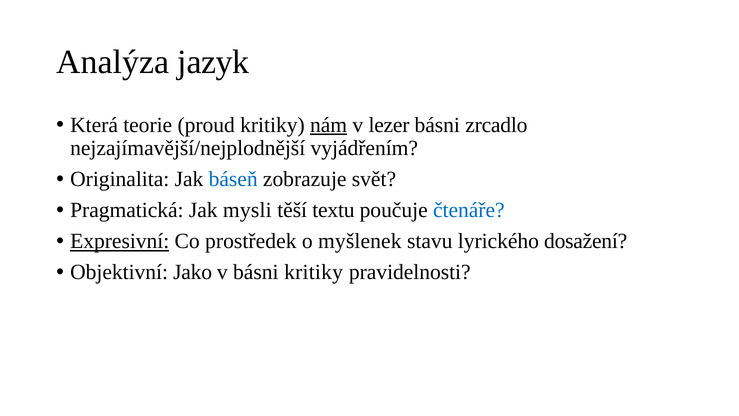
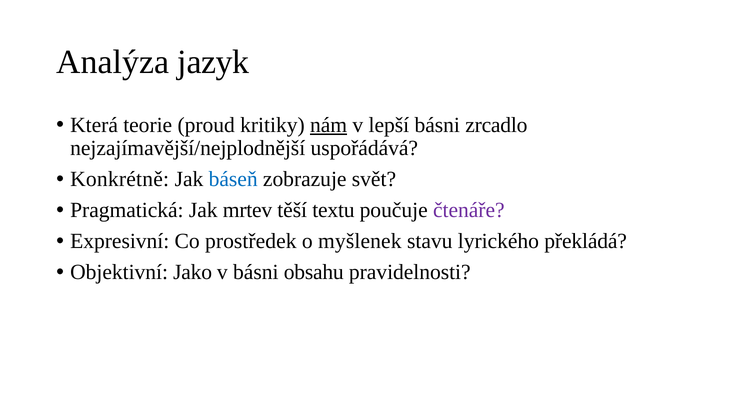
lezer: lezer -> lepší
vyjádřením: vyjádřením -> uspořádává
Originalita: Originalita -> Konkrétně
mysli: mysli -> mrtev
čtenáře colour: blue -> purple
Expresivní underline: present -> none
dosažení: dosažení -> překládá
básni kritiky: kritiky -> obsahu
